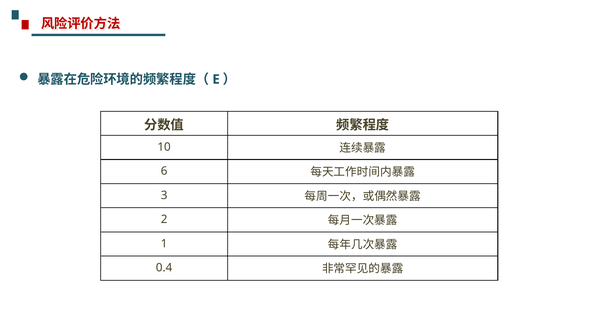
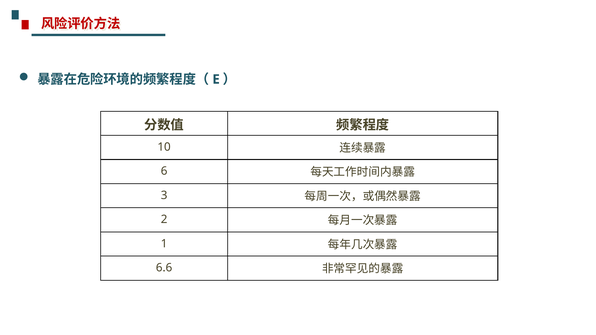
0.4: 0.4 -> 6.6
